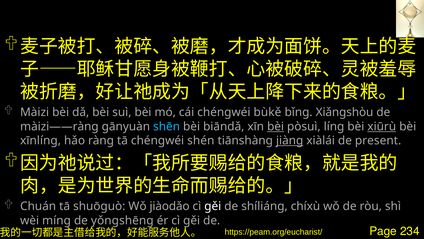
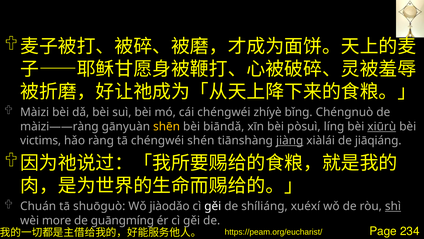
bùkě: bùkě -> zhíyè
Xiǎngshòu: Xiǎngshòu -> Chéngnuò
shēn colour: light blue -> yellow
bèi at (276, 126) underline: present -> none
xīnlíng: xīnlíng -> victims
present: present -> jiāqiáng
chíxù: chíxù -> xuéxí
shì underline: none -> present
míng: míng -> more
yǒngshēng: yǒngshēng -> guāngmíng
